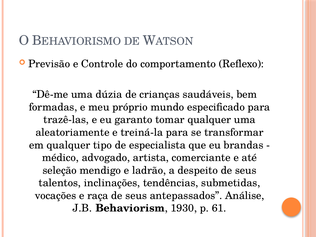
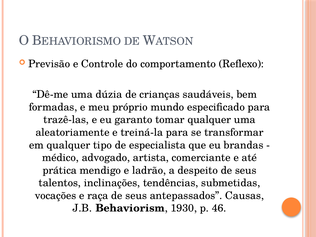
seleção: seleção -> prática
Análise: Análise -> Causas
61: 61 -> 46
